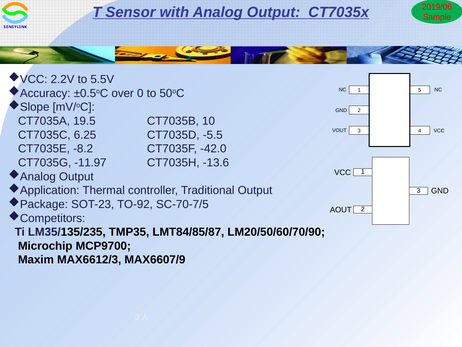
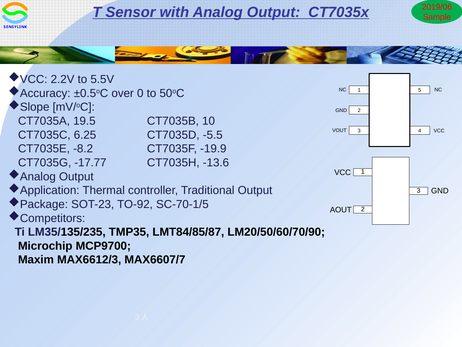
-42.0: -42.0 -> -19.9
-11.97: -11.97 -> -17.77
SC-70-7/5: SC-70-7/5 -> SC-70-1/5
MAX6607/9: MAX6607/9 -> MAX6607/7
